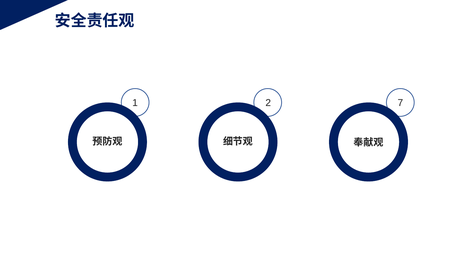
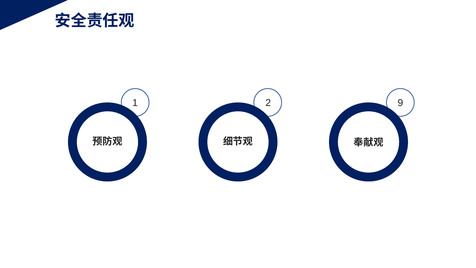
7: 7 -> 9
